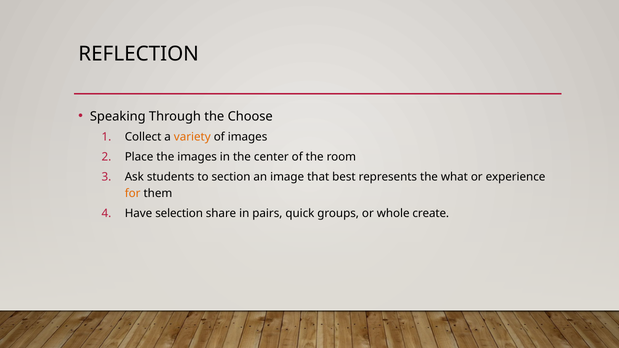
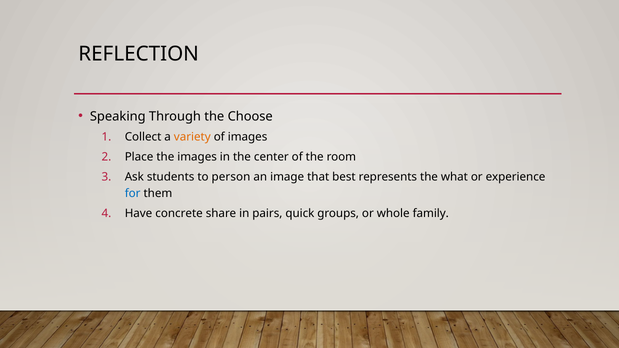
section: section -> person
for colour: orange -> blue
selection: selection -> concrete
create: create -> family
